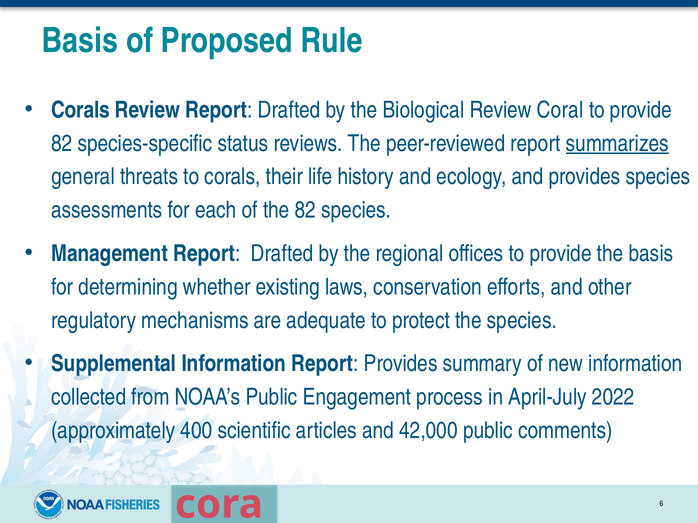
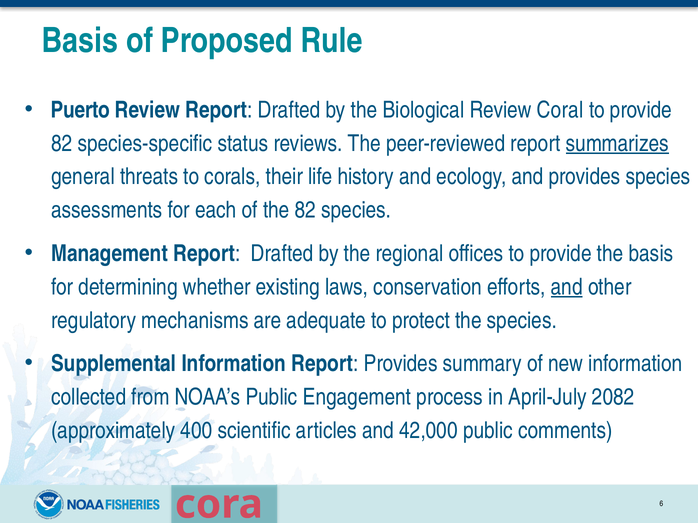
Corals at (80, 110): Corals -> Puerto
and at (567, 287) underline: none -> present
2022: 2022 -> 2082
